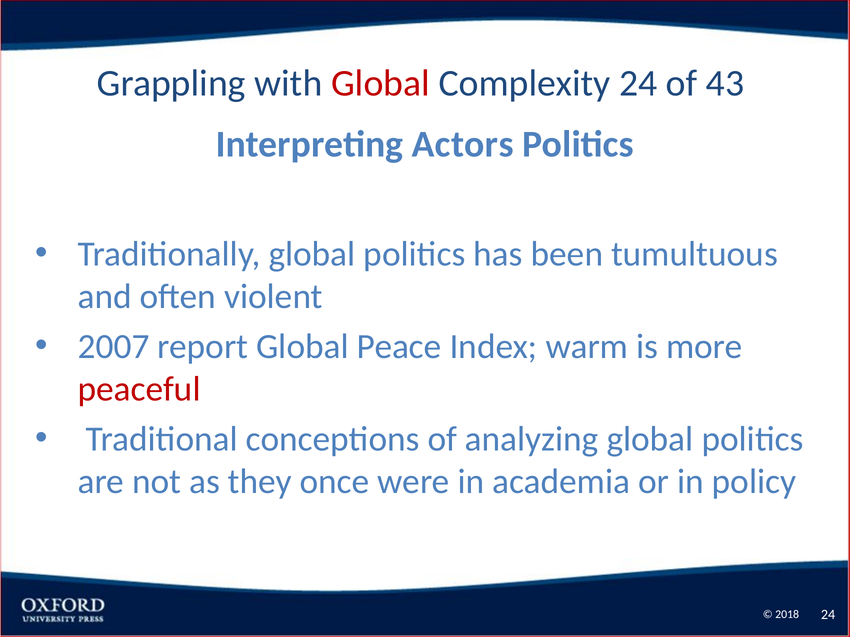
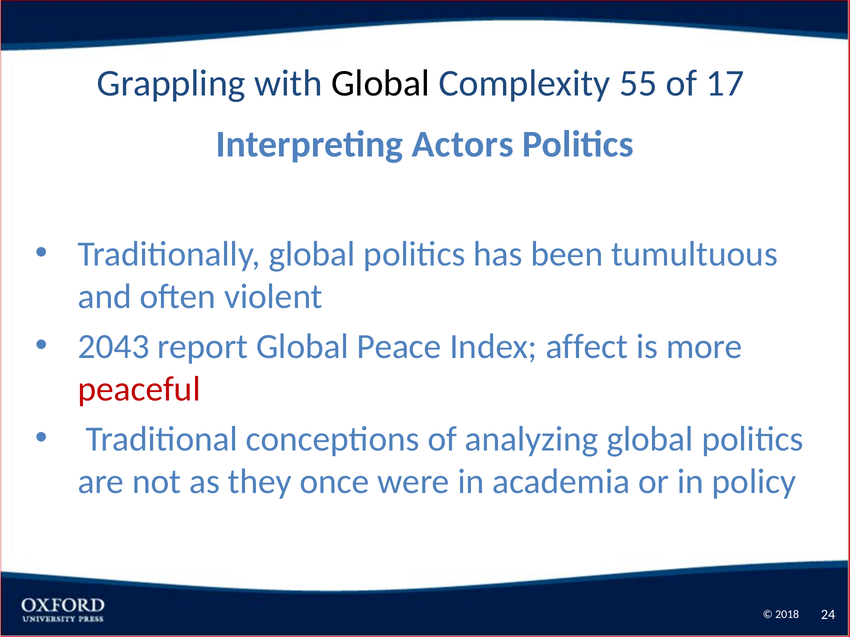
Global at (381, 83) colour: red -> black
Complexity 24: 24 -> 55
43: 43 -> 17
2007: 2007 -> 2043
warm: warm -> affect
